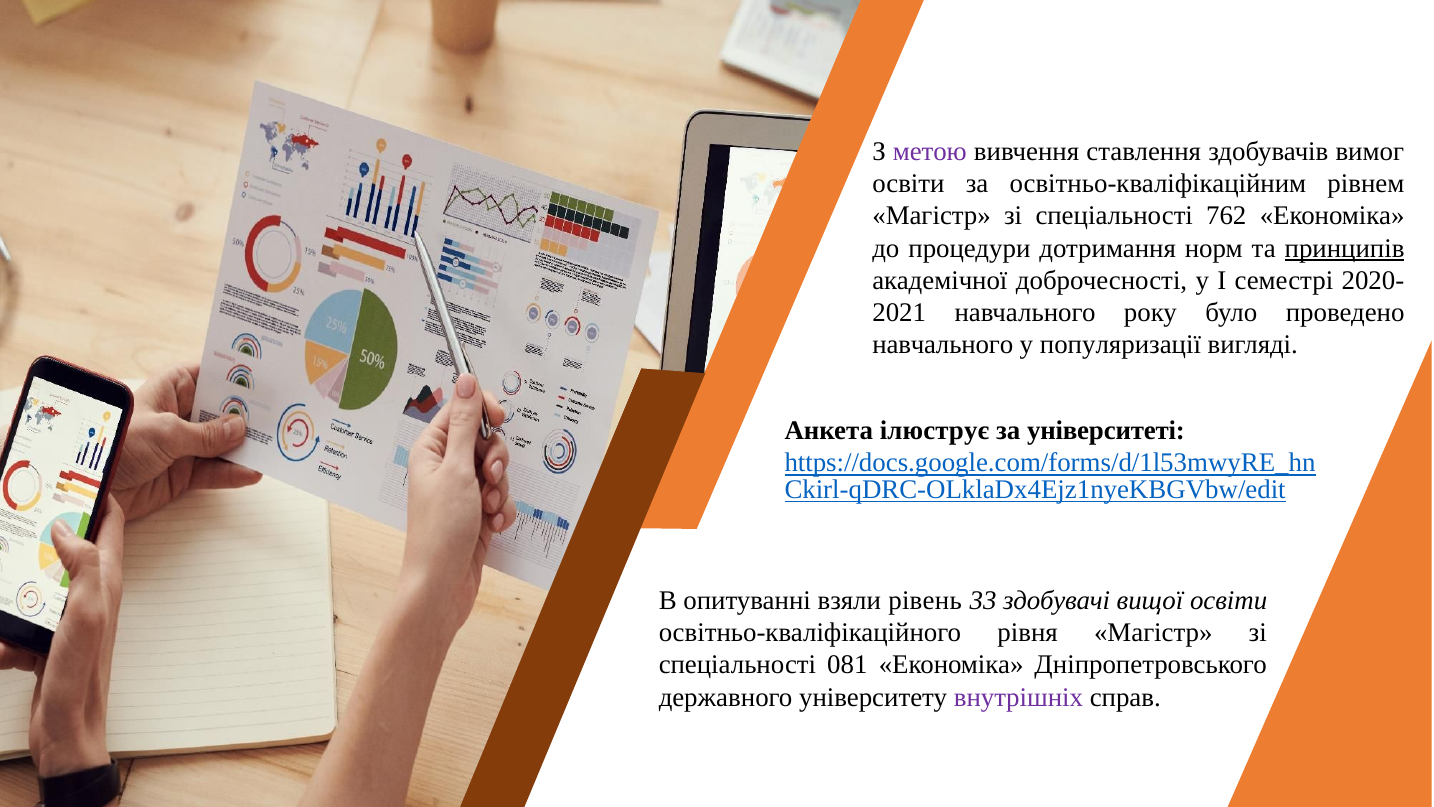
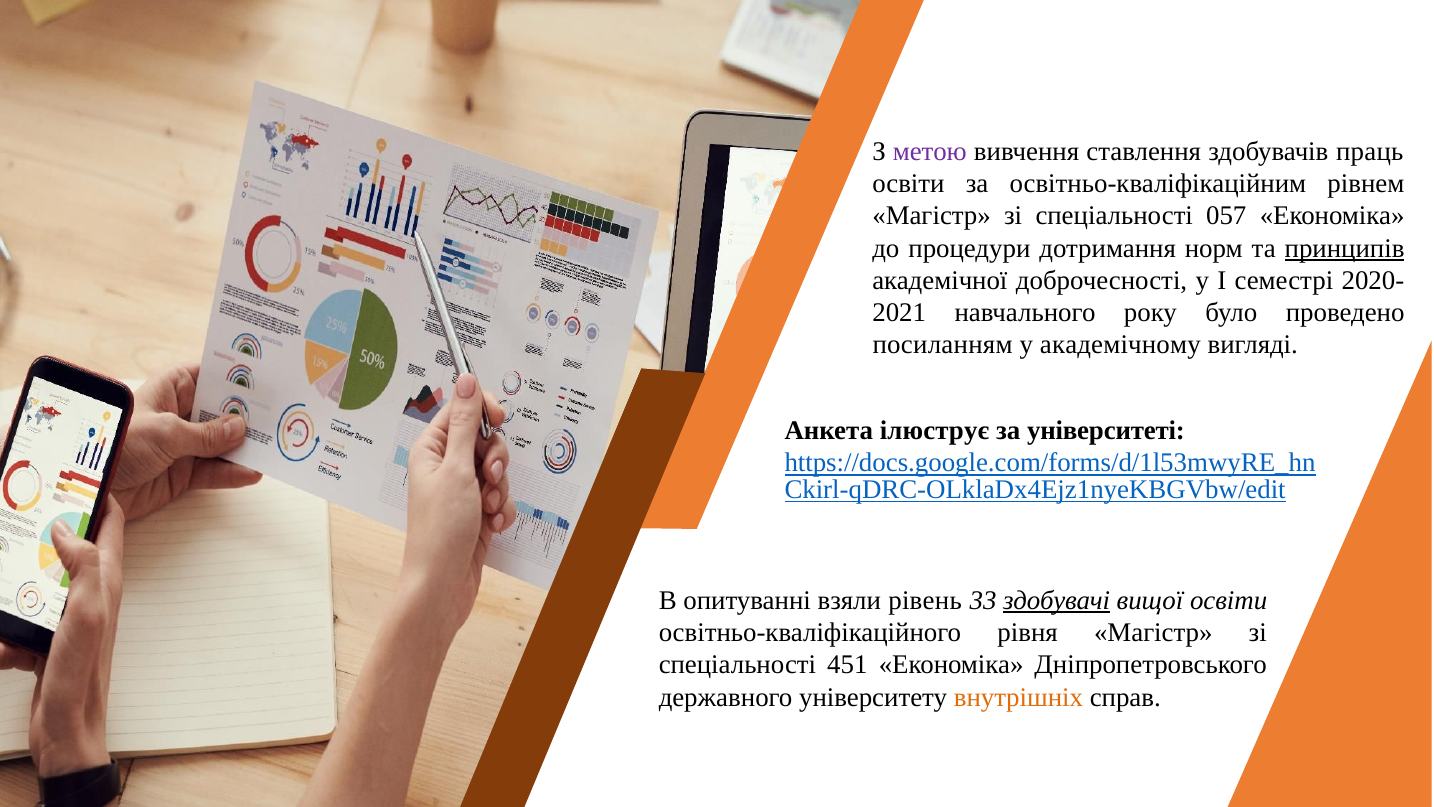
вимог: вимог -> праць
762: 762 -> 057
навчального at (943, 345): навчального -> посиланням
популяризації: популяризації -> академічному
здобувачі underline: none -> present
081: 081 -> 451
внутрішніх colour: purple -> orange
